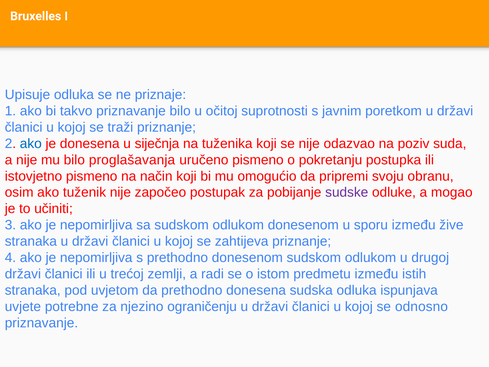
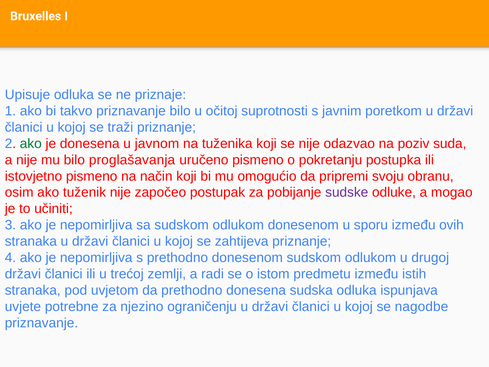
ako at (31, 143) colour: blue -> green
siječnja: siječnja -> javnom
žive: žive -> ovih
odnosno: odnosno -> nagodbe
